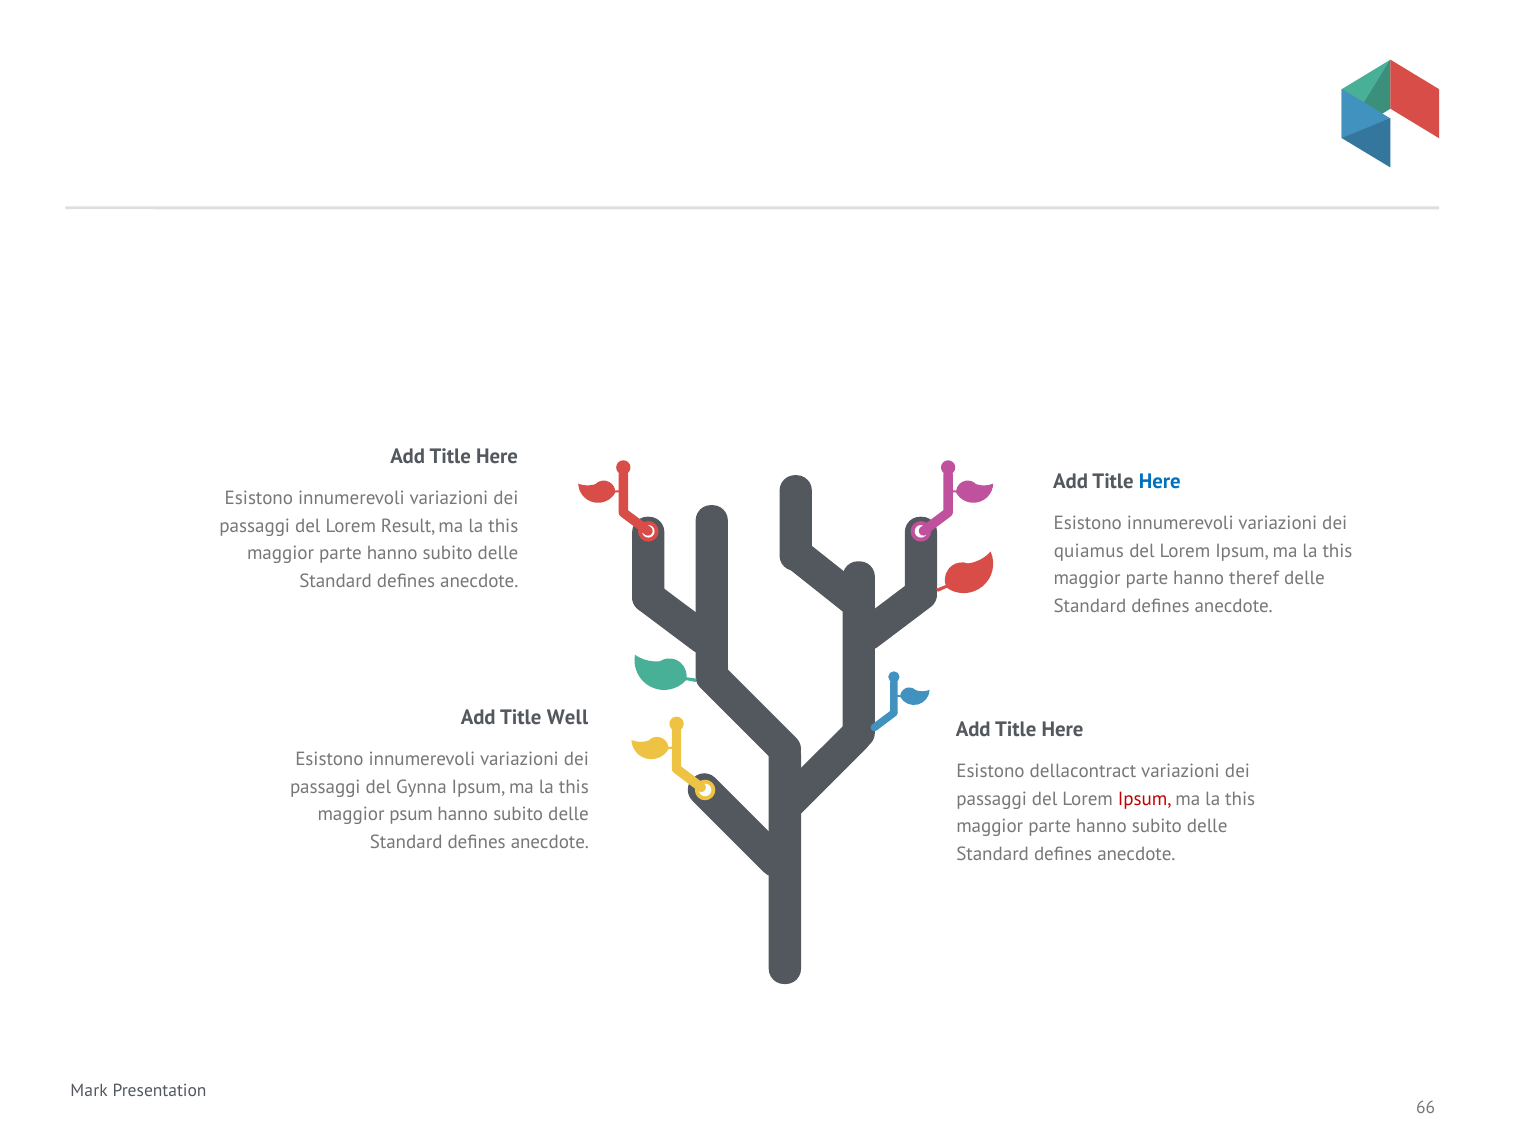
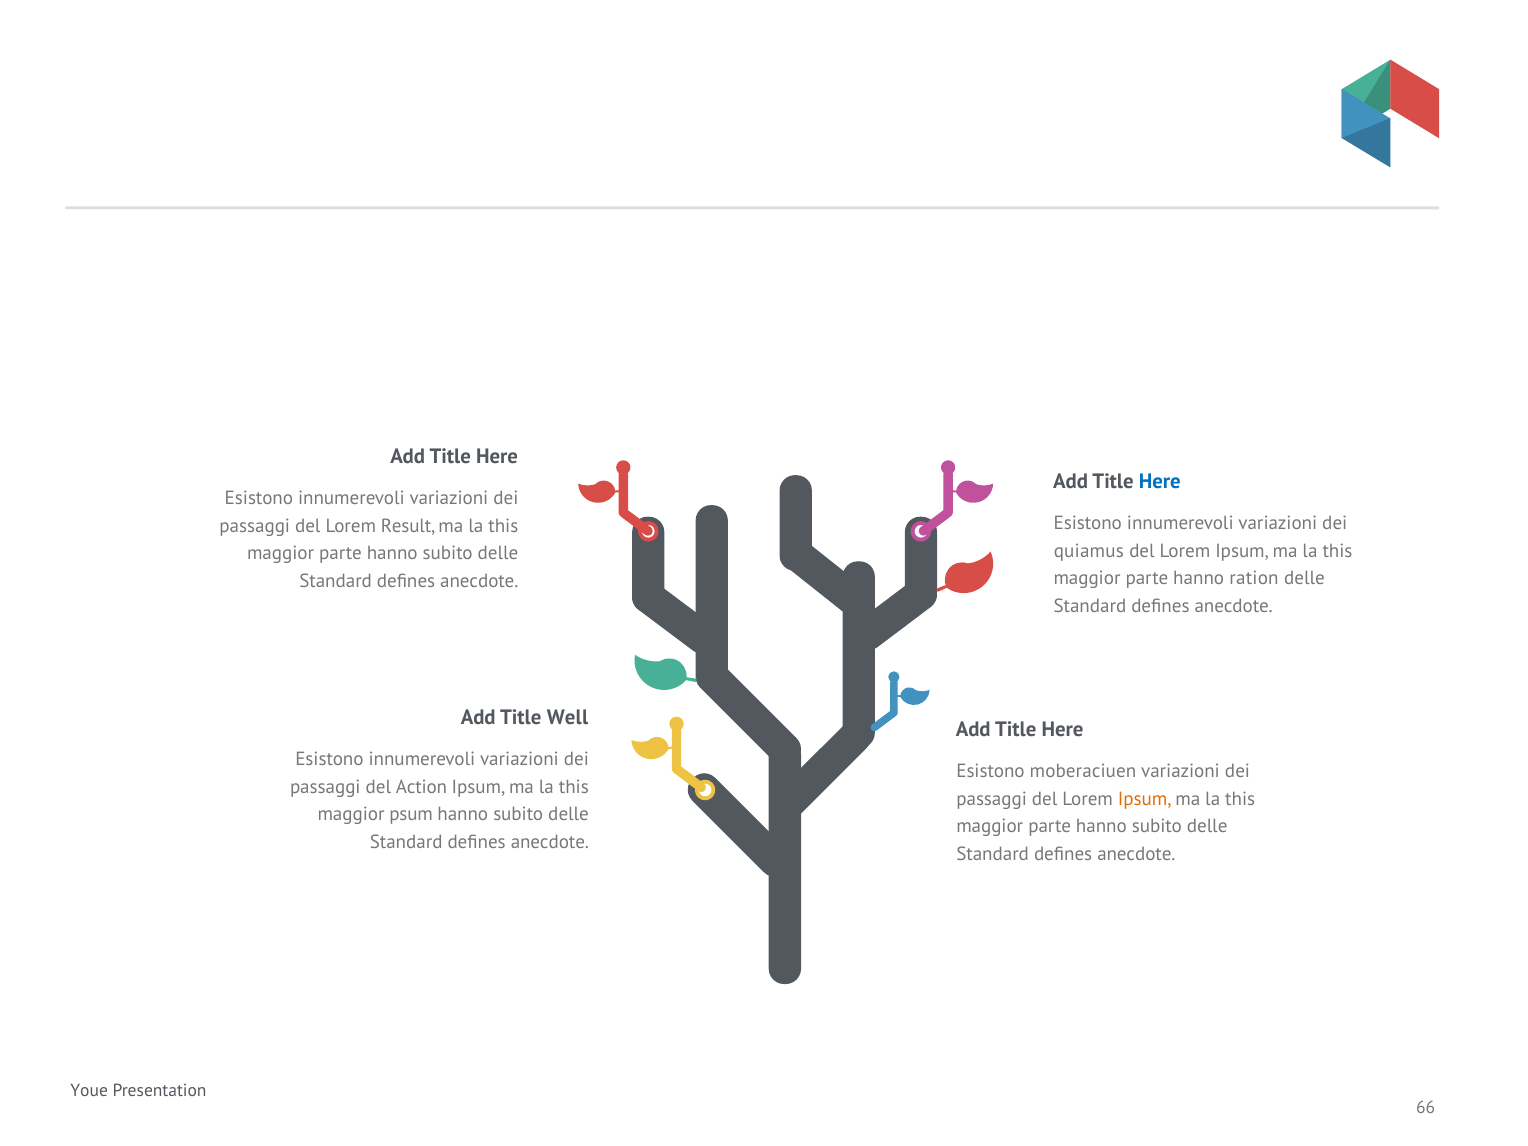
theref: theref -> ration
dellacontract: dellacontract -> moberaciuen
Gynna: Gynna -> Action
Ipsum at (1145, 799) colour: red -> orange
Mark: Mark -> Youe
